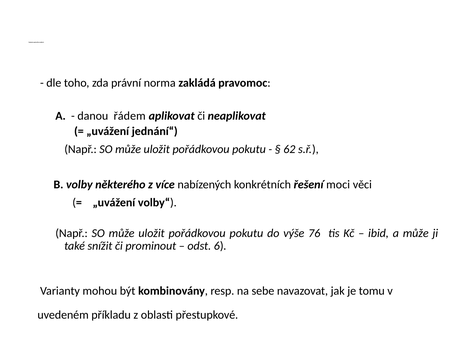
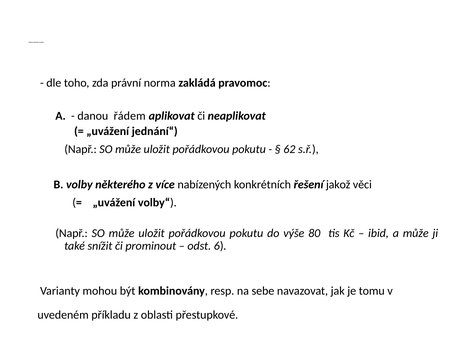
moci: moci -> jakož
76: 76 -> 80
